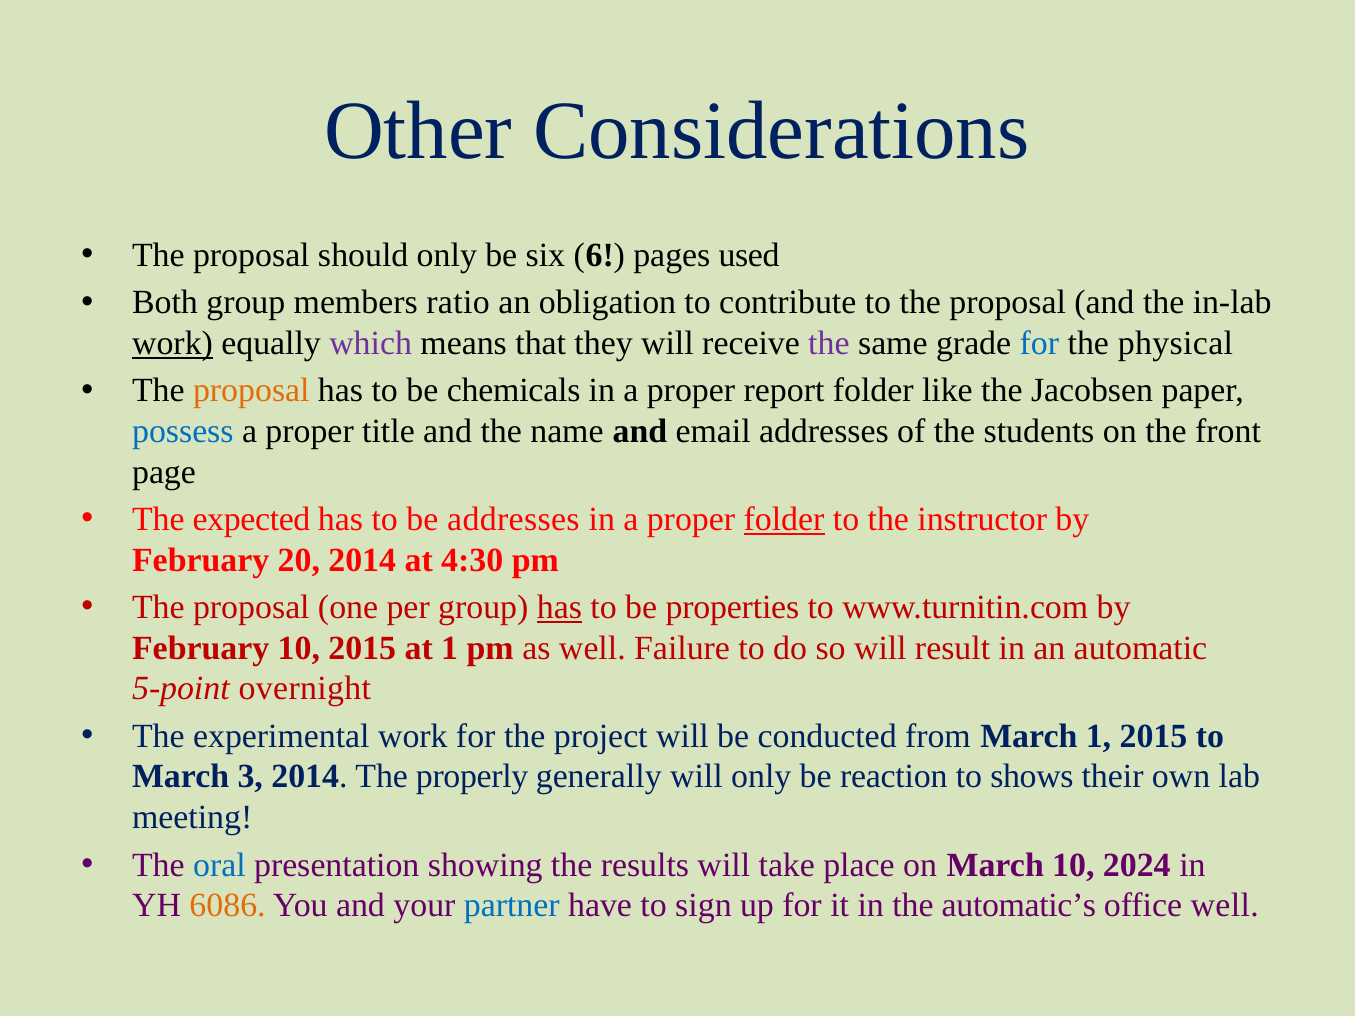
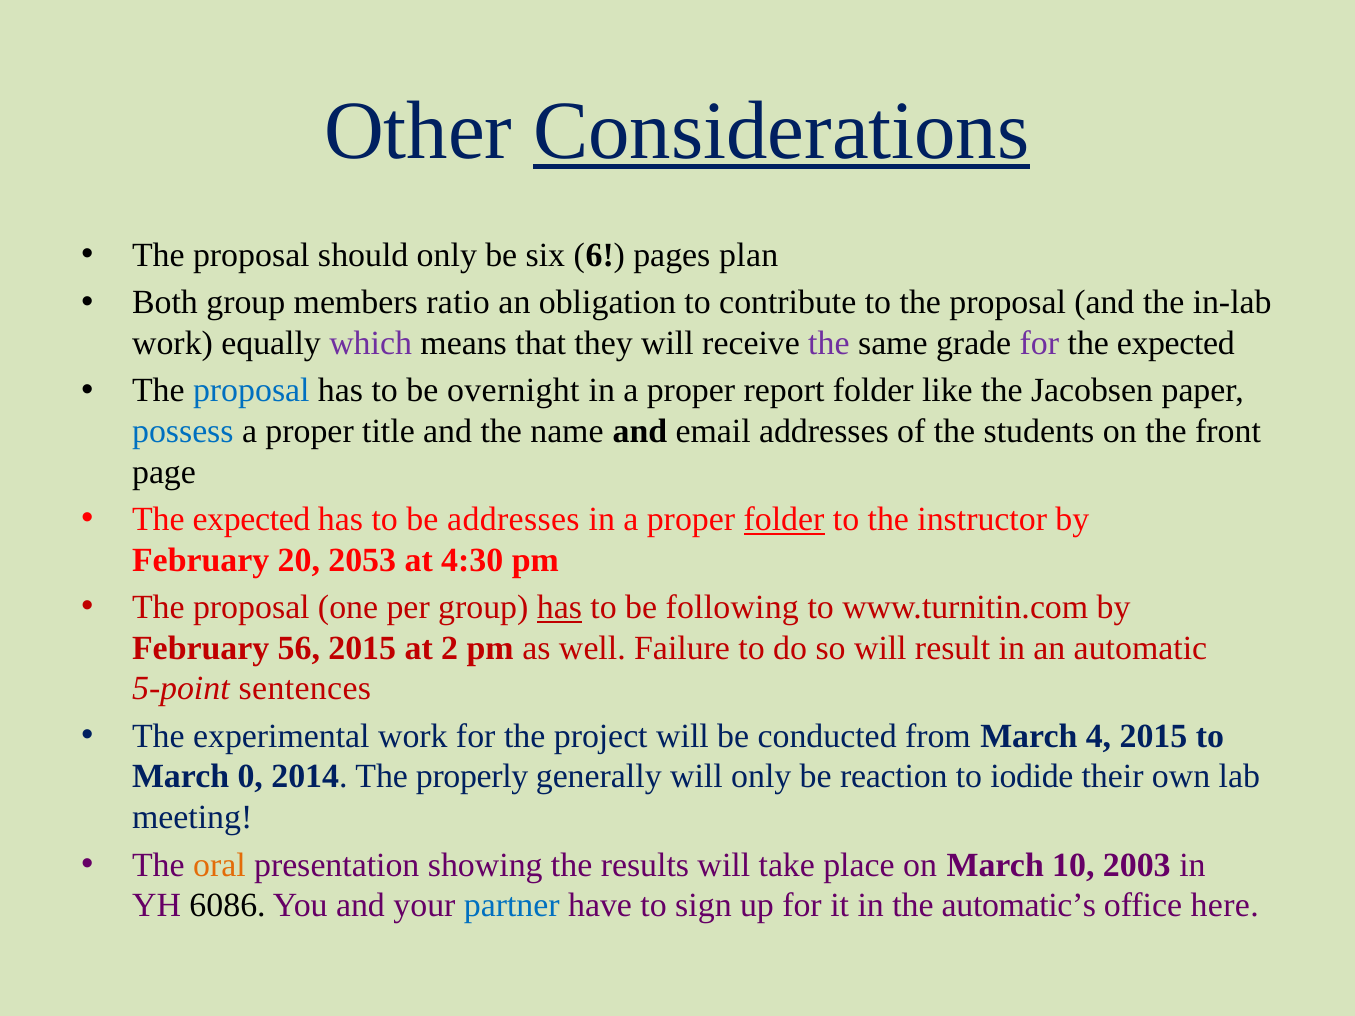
Considerations underline: none -> present
used: used -> plan
work at (173, 343) underline: present -> none
for at (1039, 343) colour: blue -> purple
physical at (1175, 343): physical -> expected
proposal at (251, 391) colour: orange -> blue
chemicals: chemicals -> overnight
20 2014: 2014 -> 2053
properties: properties -> following
February 10: 10 -> 56
at 1: 1 -> 2
overnight: overnight -> sentences
March 1: 1 -> 4
3: 3 -> 0
shows: shows -> iodide
oral colour: blue -> orange
2024: 2024 -> 2003
6086 colour: orange -> black
office well: well -> here
